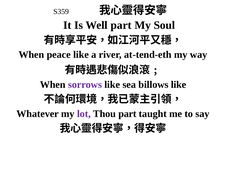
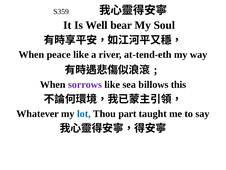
Well part: part -> bear
billows like: like -> this
lot colour: purple -> blue
